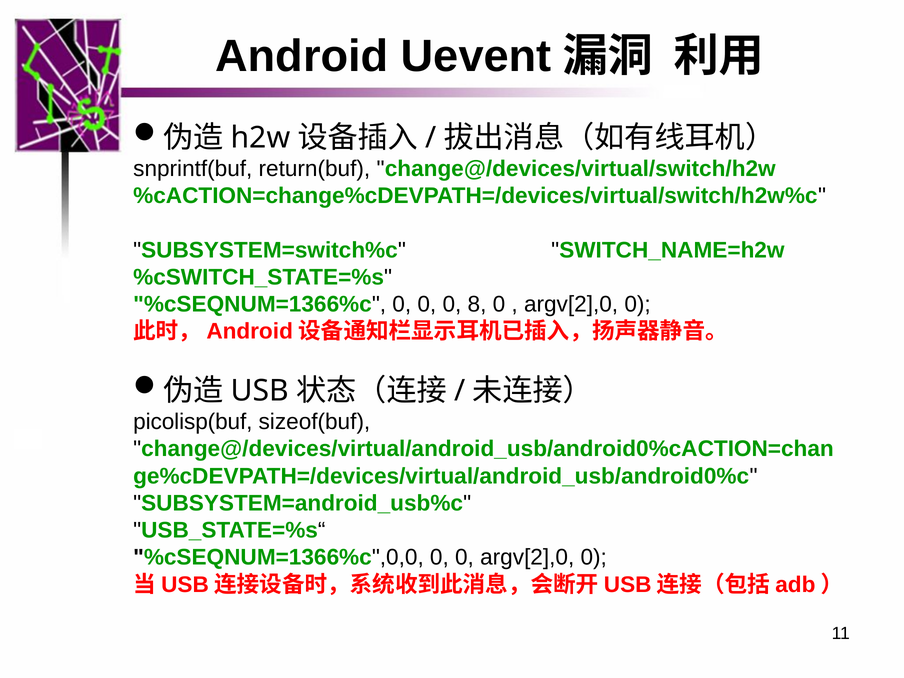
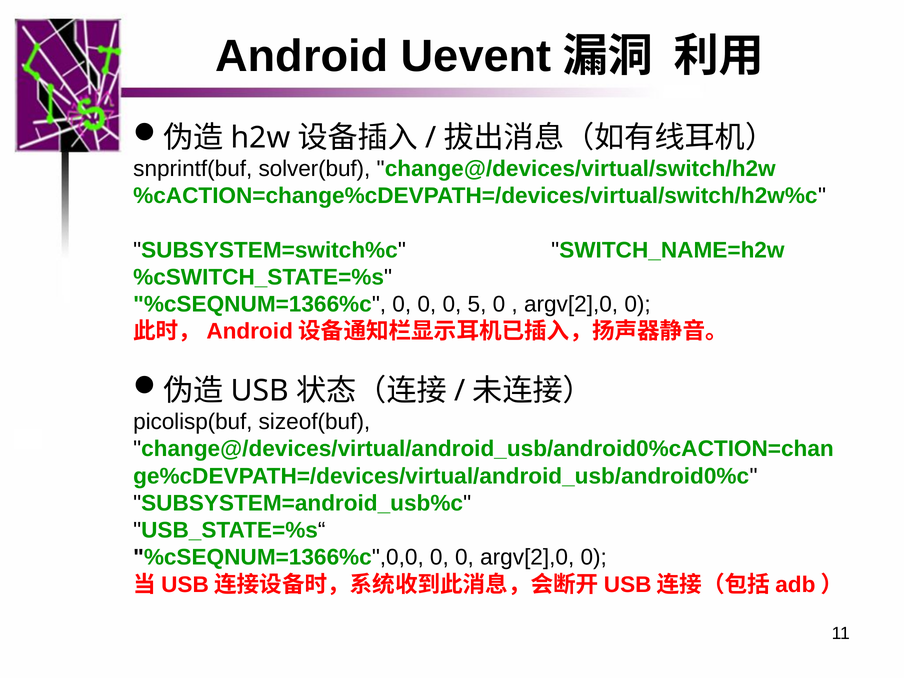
return(buf: return(buf -> solver(buf
8: 8 -> 5
